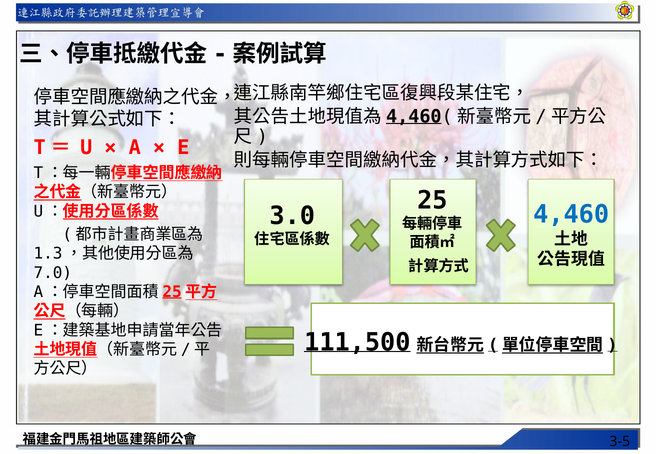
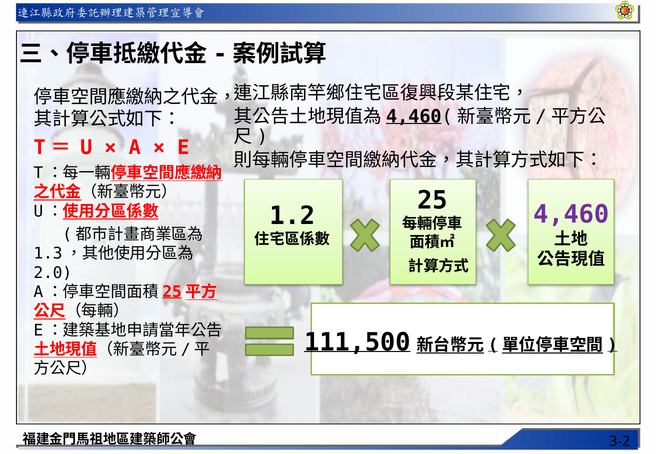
4,460 colour: blue -> purple
3.0: 3.0 -> 1.2
7.0: 7.0 -> 2.0
3-5: 3-5 -> 3-2
